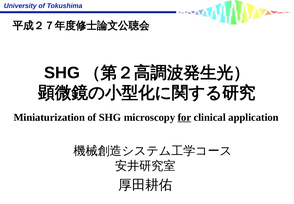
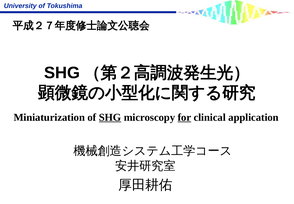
SHG at (110, 117) underline: none -> present
